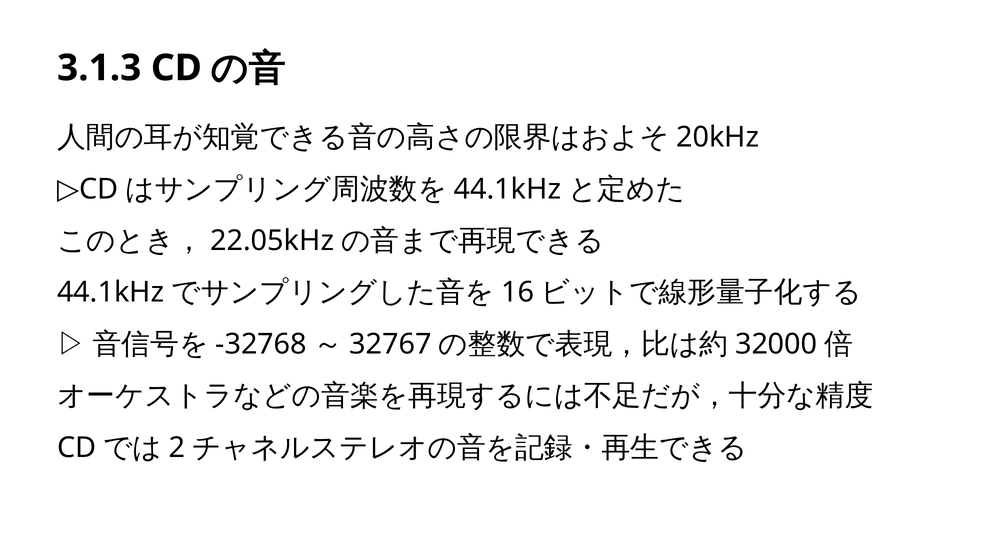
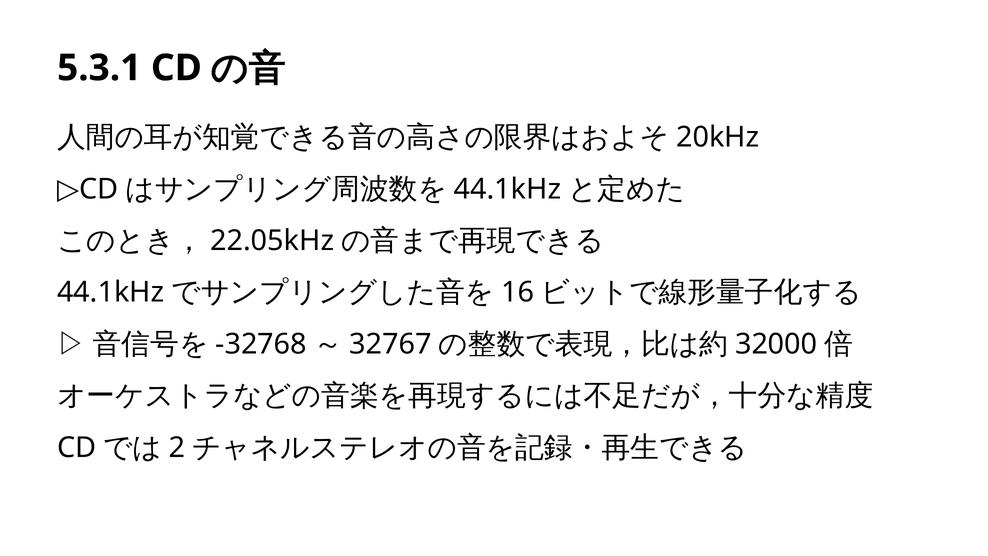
3.1.3: 3.1.3 -> 5.3.1
